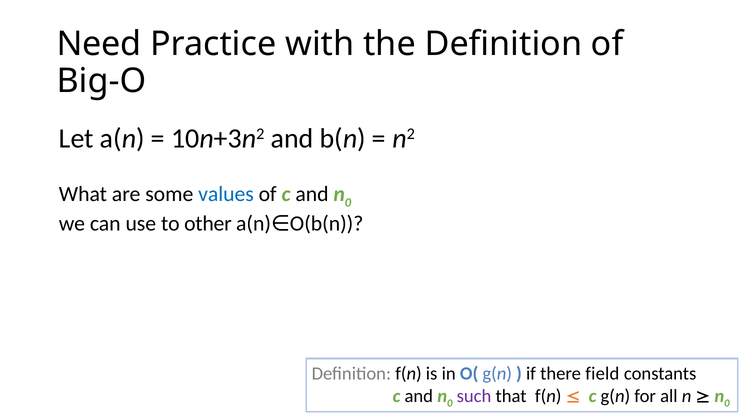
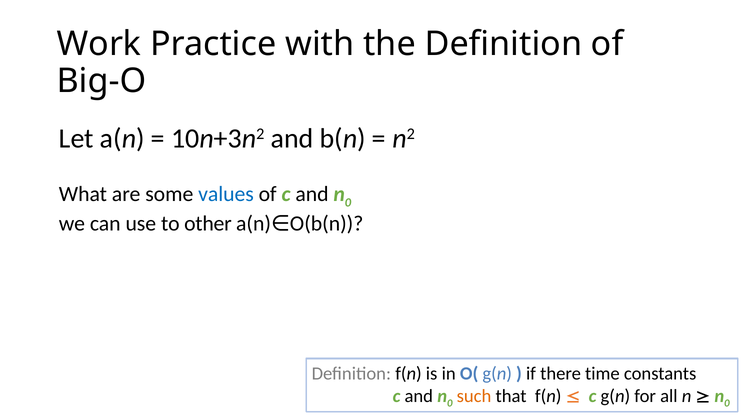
Need: Need -> Work
field: field -> time
such colour: purple -> orange
